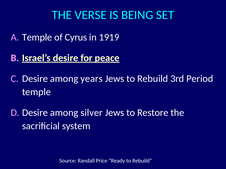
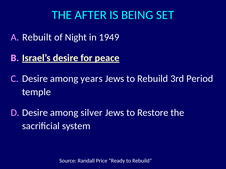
VERSE: VERSE -> AFTER
Temple at (37, 37): Temple -> Rebuilt
Cyrus: Cyrus -> Night
1919: 1919 -> 1949
